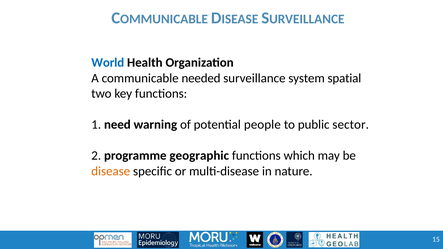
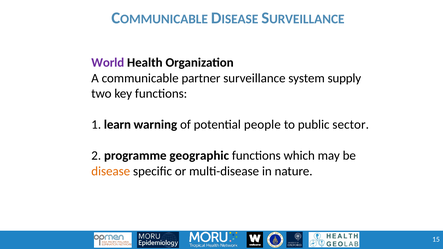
World colour: blue -> purple
needed: needed -> partner
spatial: spatial -> supply
need: need -> learn
